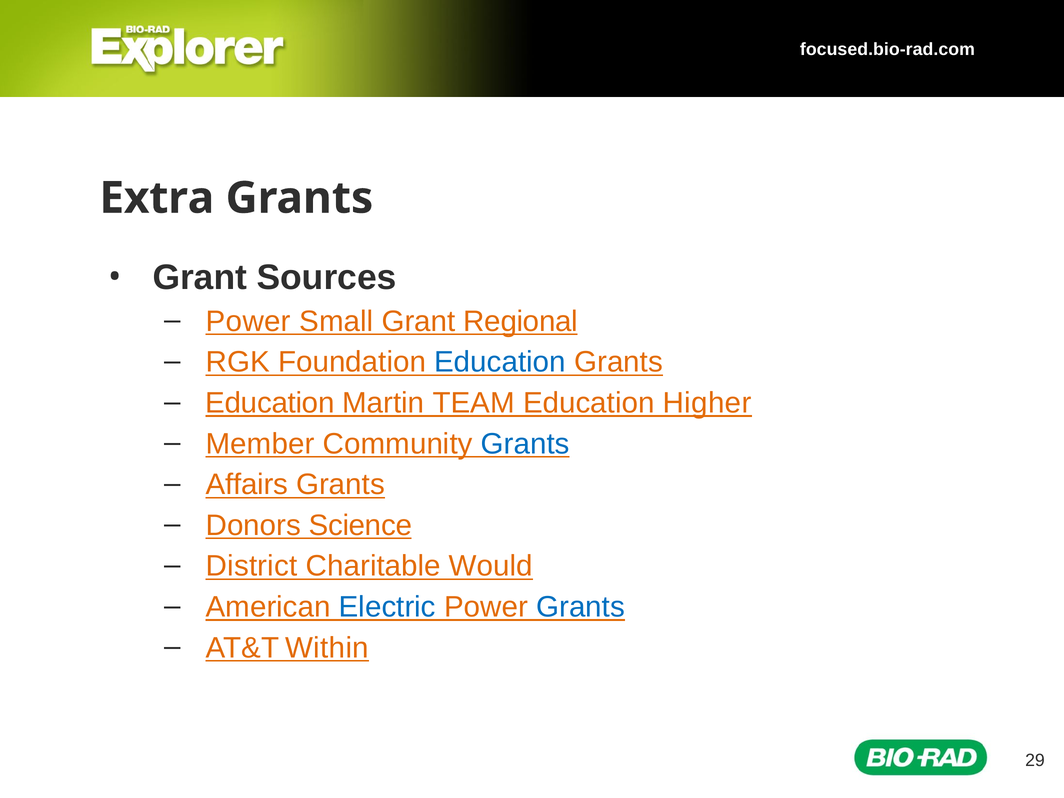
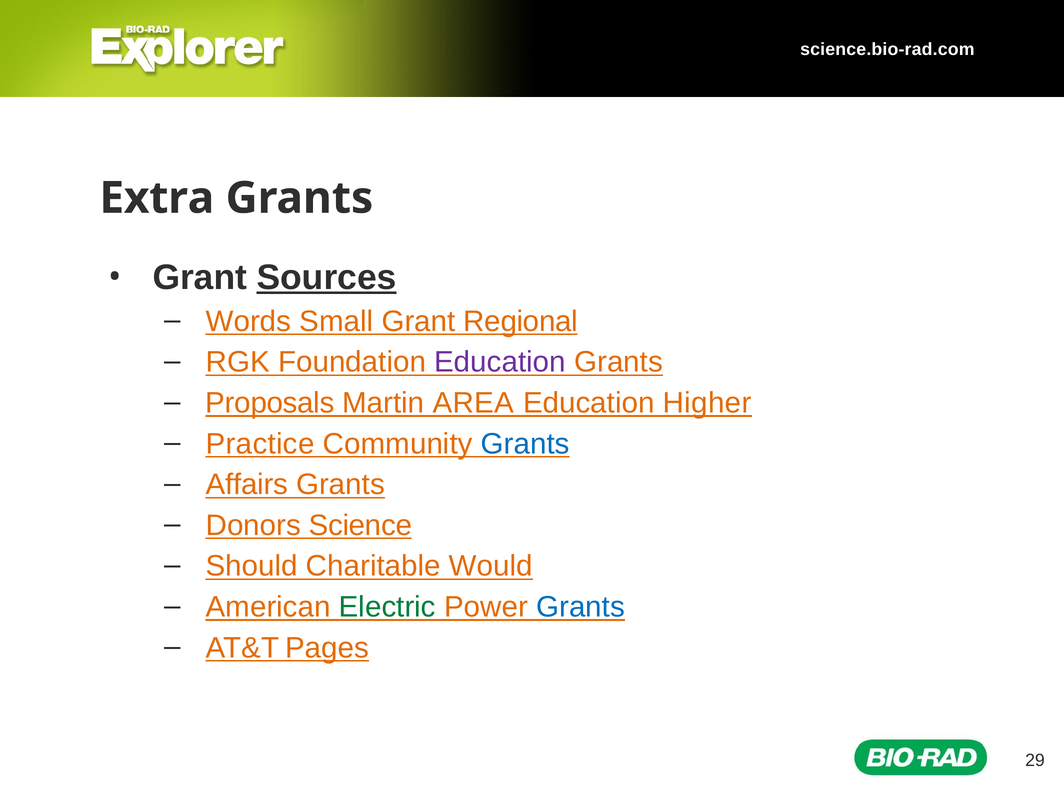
focused.bio-rad.com: focused.bio-rad.com -> science.bio-rad.com
Sources underline: none -> present
Power at (248, 321): Power -> Words
Education at (500, 362) colour: blue -> purple
Education at (270, 403): Education -> Proposals
TEAM: TEAM -> AREA
Member: Member -> Practice
District: District -> Should
Electric colour: blue -> green
Within: Within -> Pages
